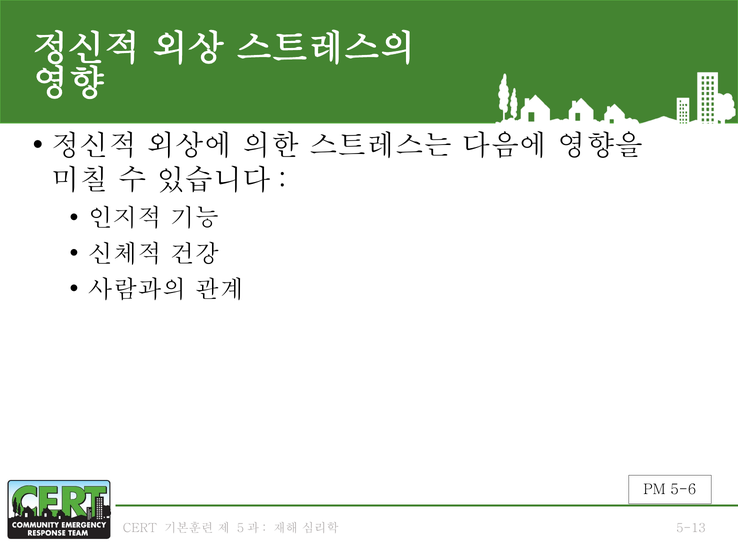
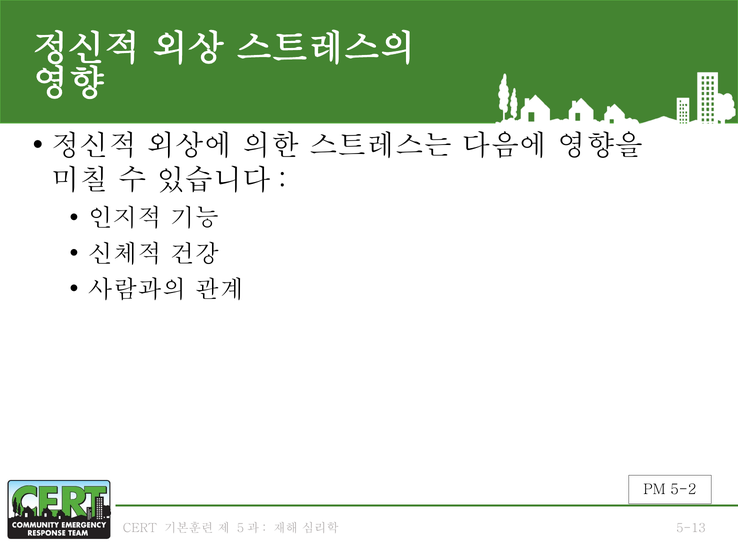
5-6: 5-6 -> 5-2
